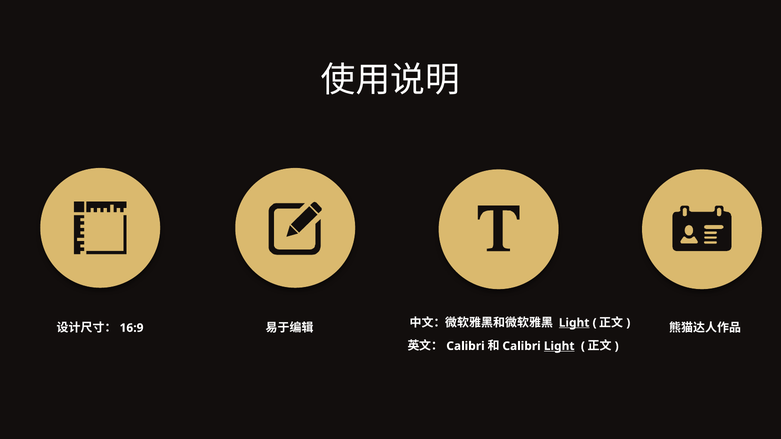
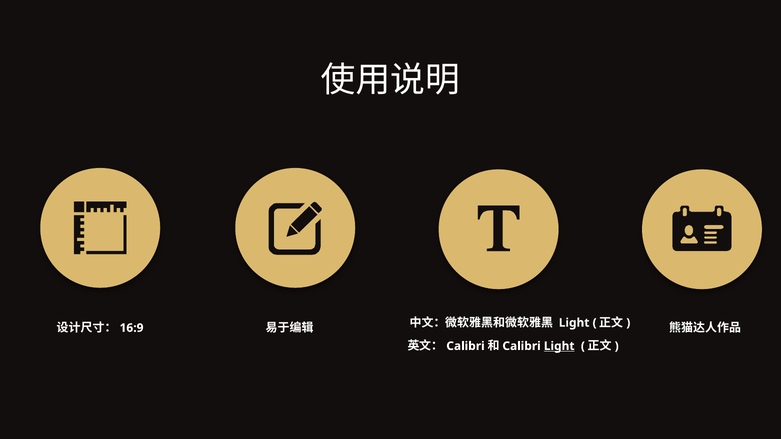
Light at (574, 323) underline: present -> none
